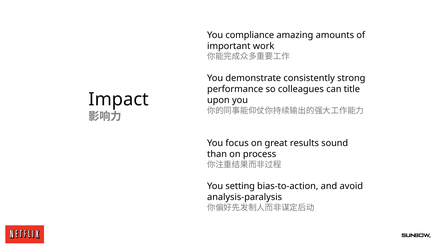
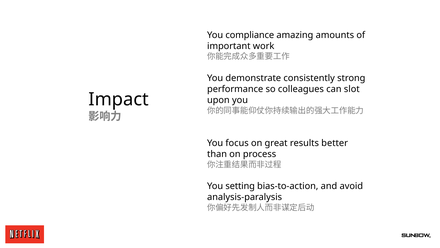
title: title -> slot
sound: sound -> better
